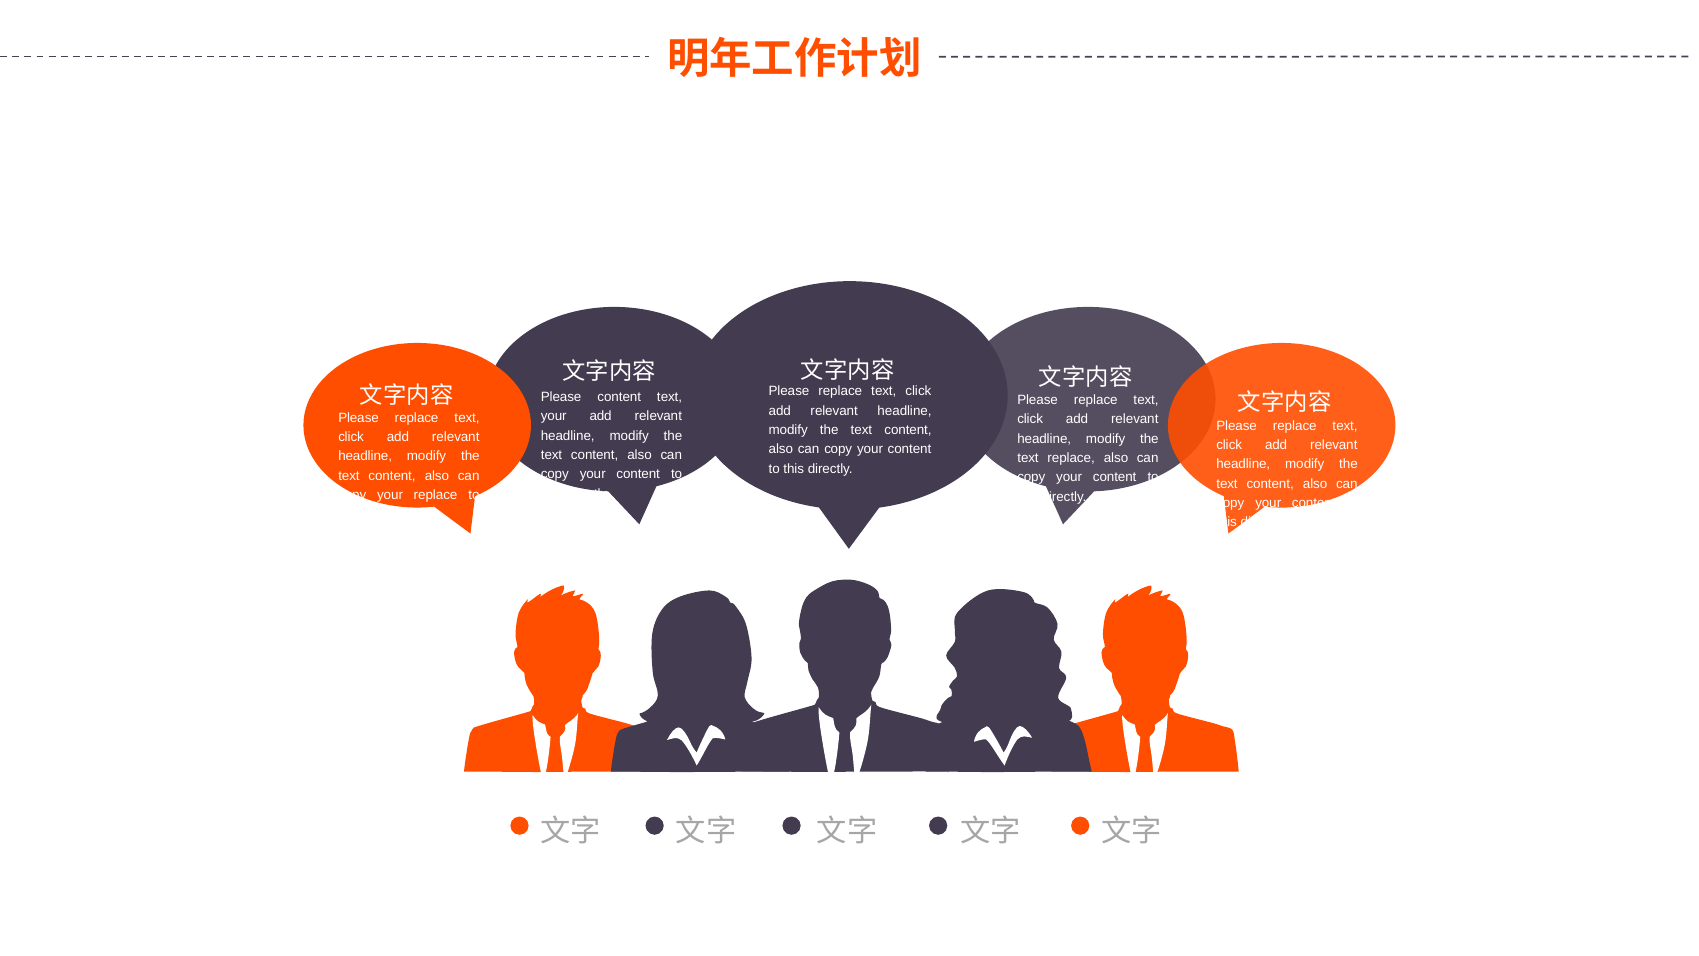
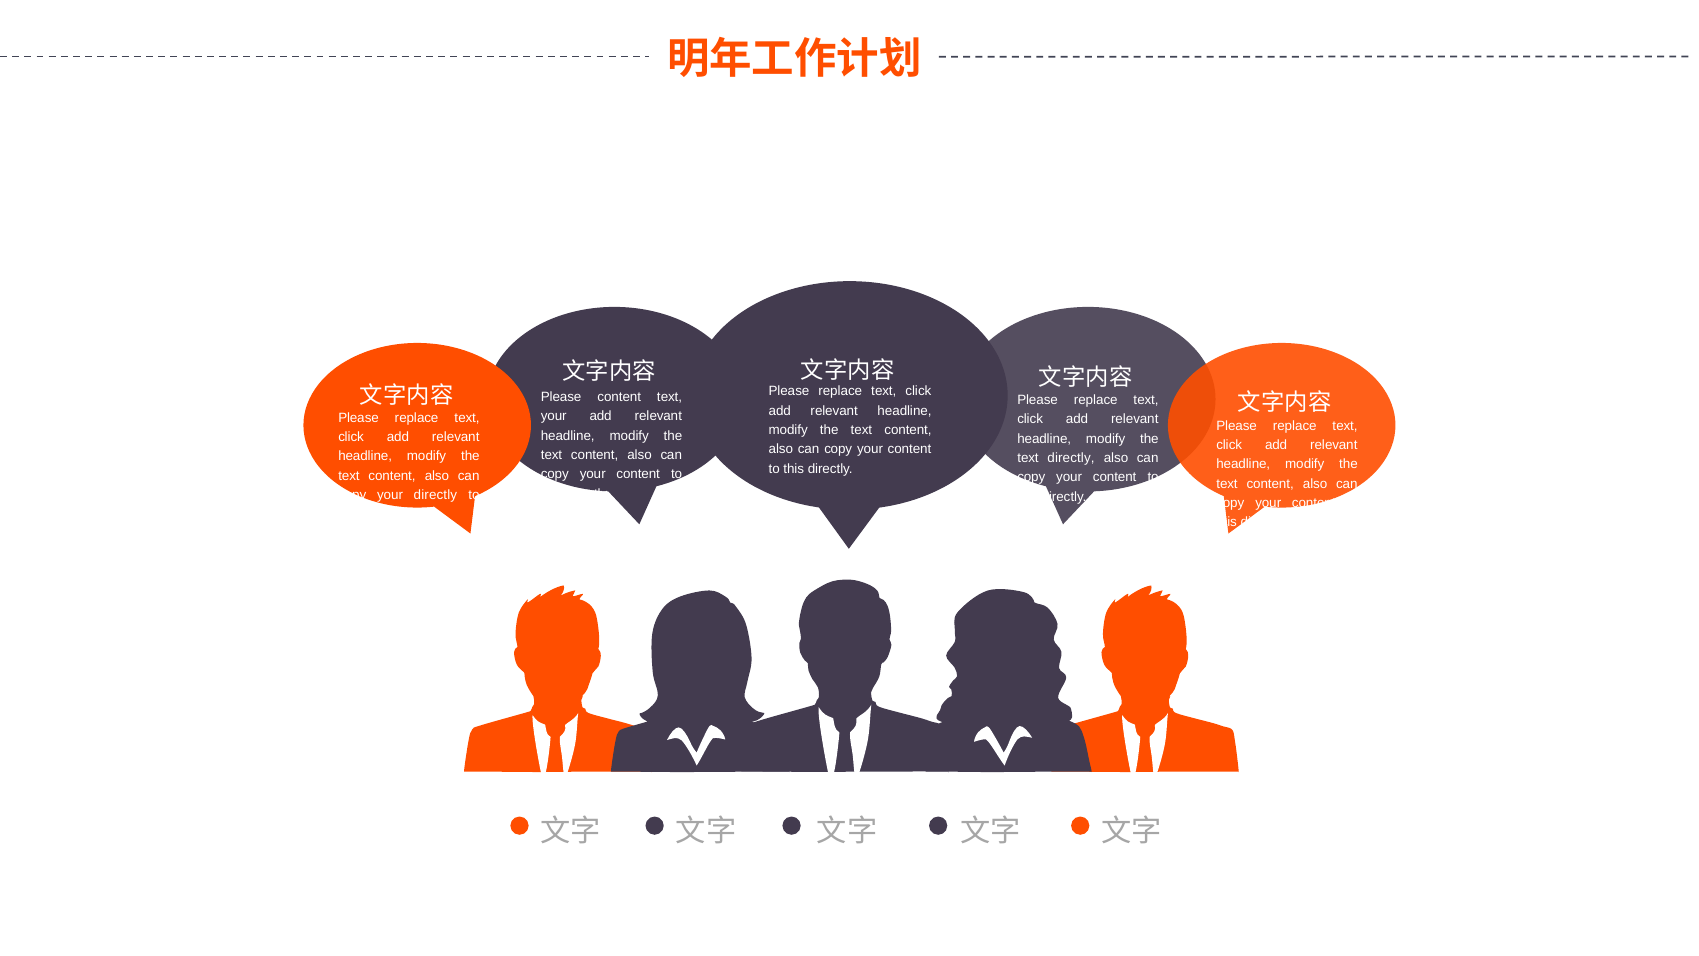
text replace: replace -> directly
your replace: replace -> directly
